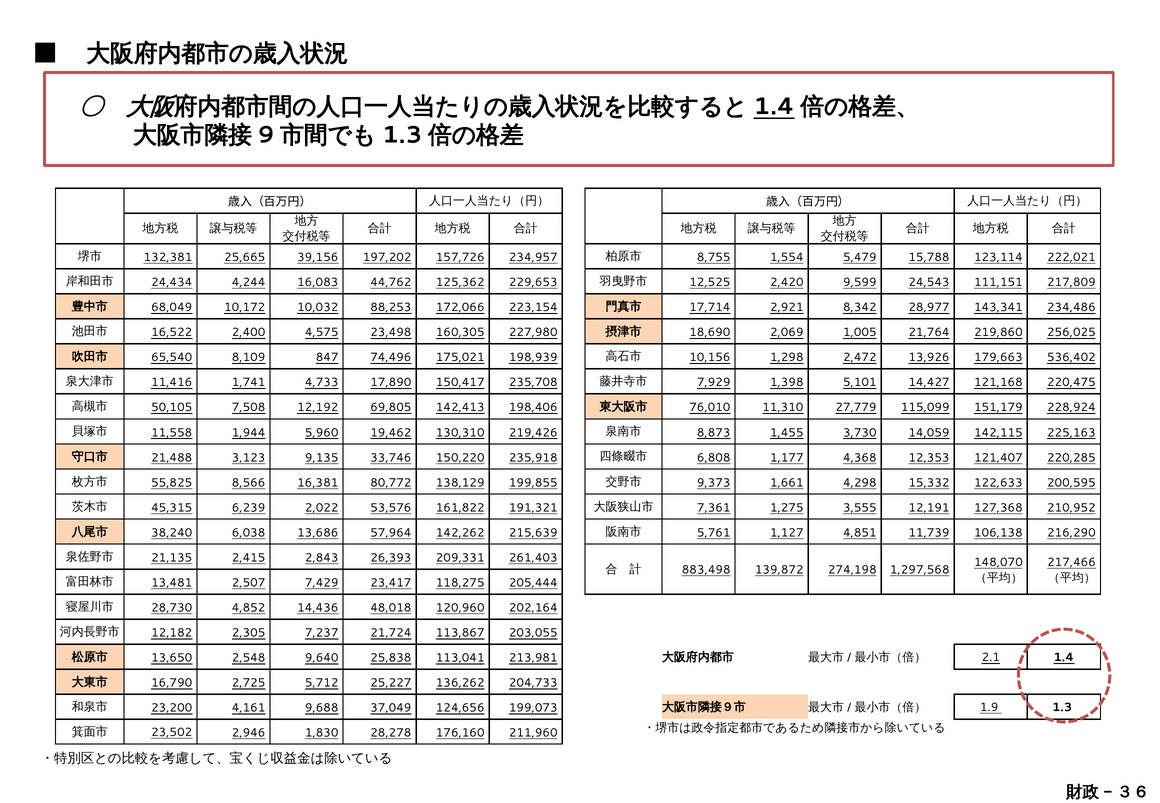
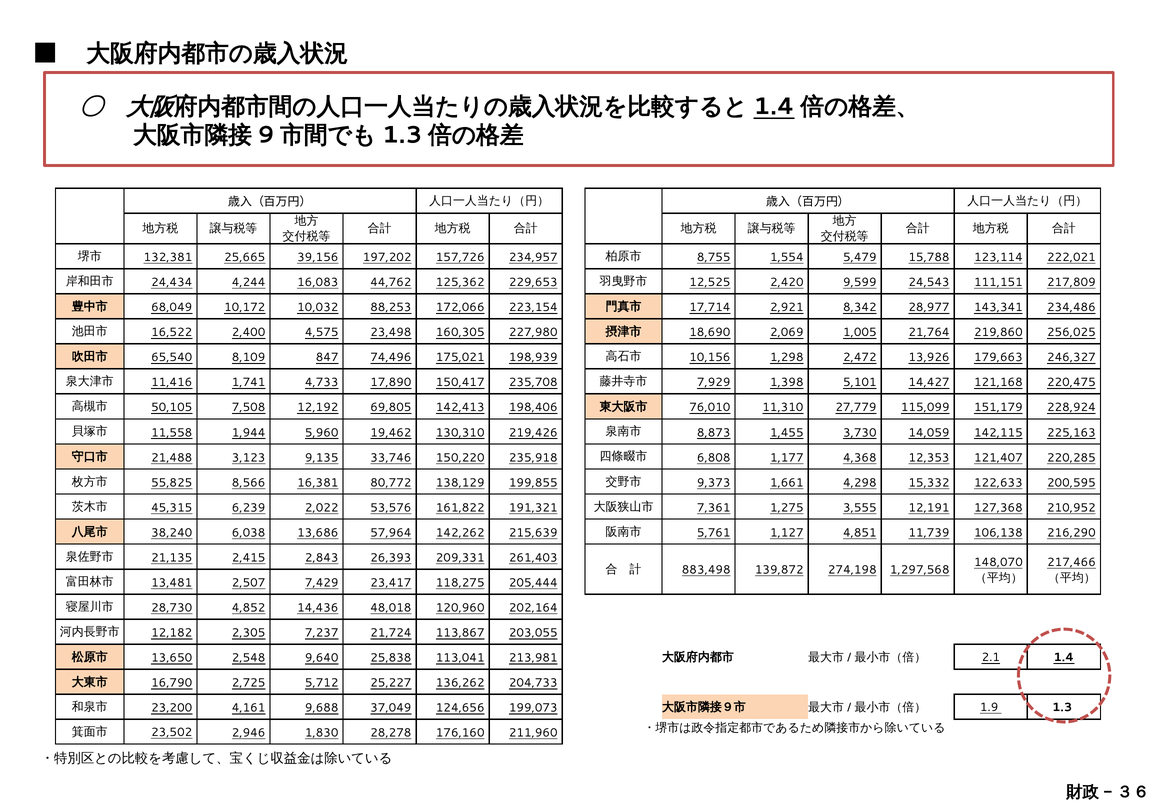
536,402: 536,402 -> 246,327
